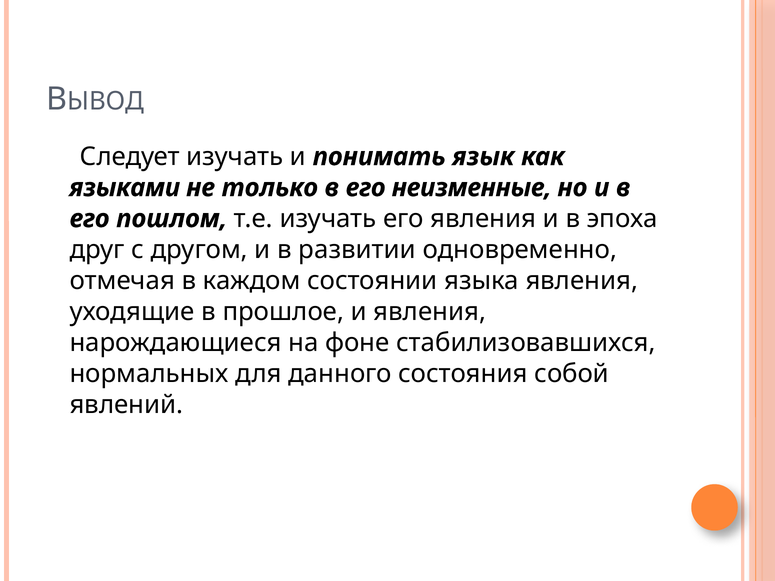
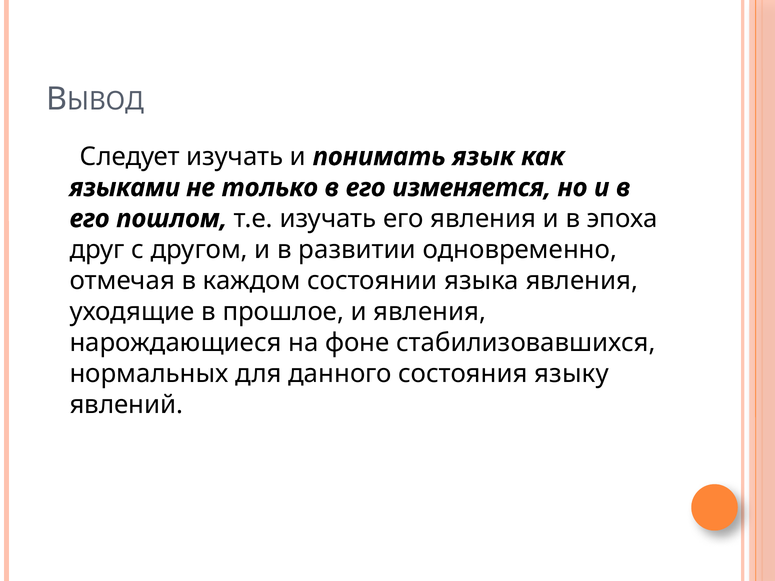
неизменные: неизменные -> изменяется
собой: собой -> языку
